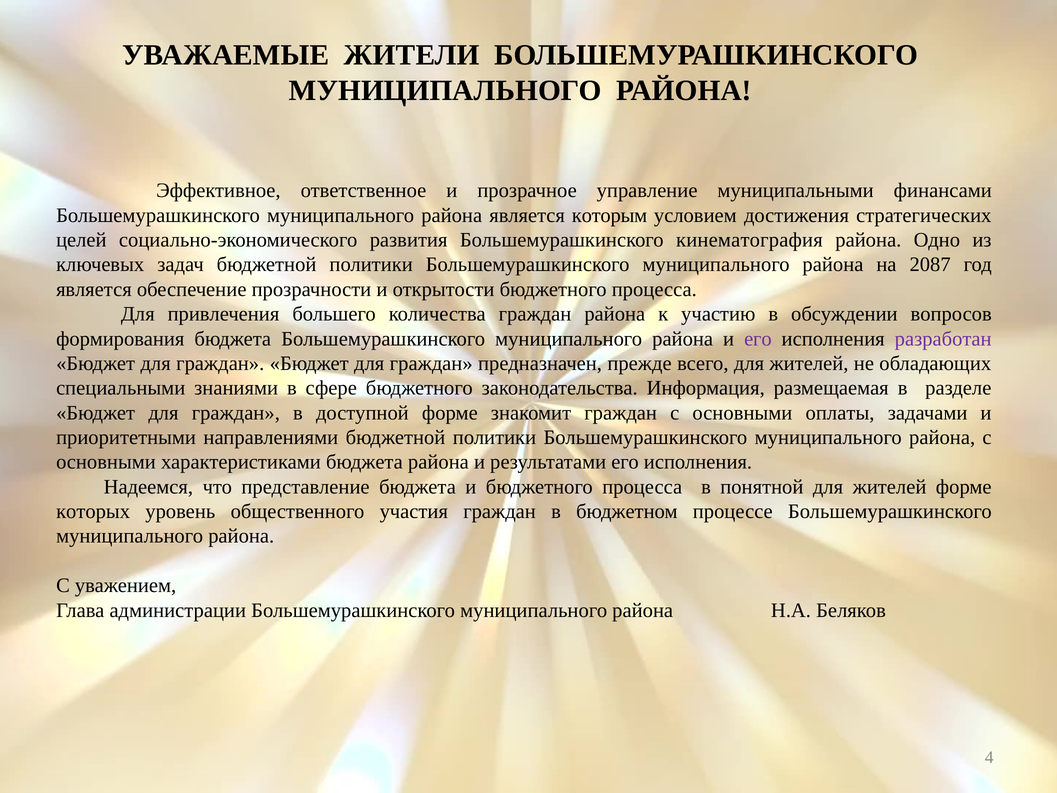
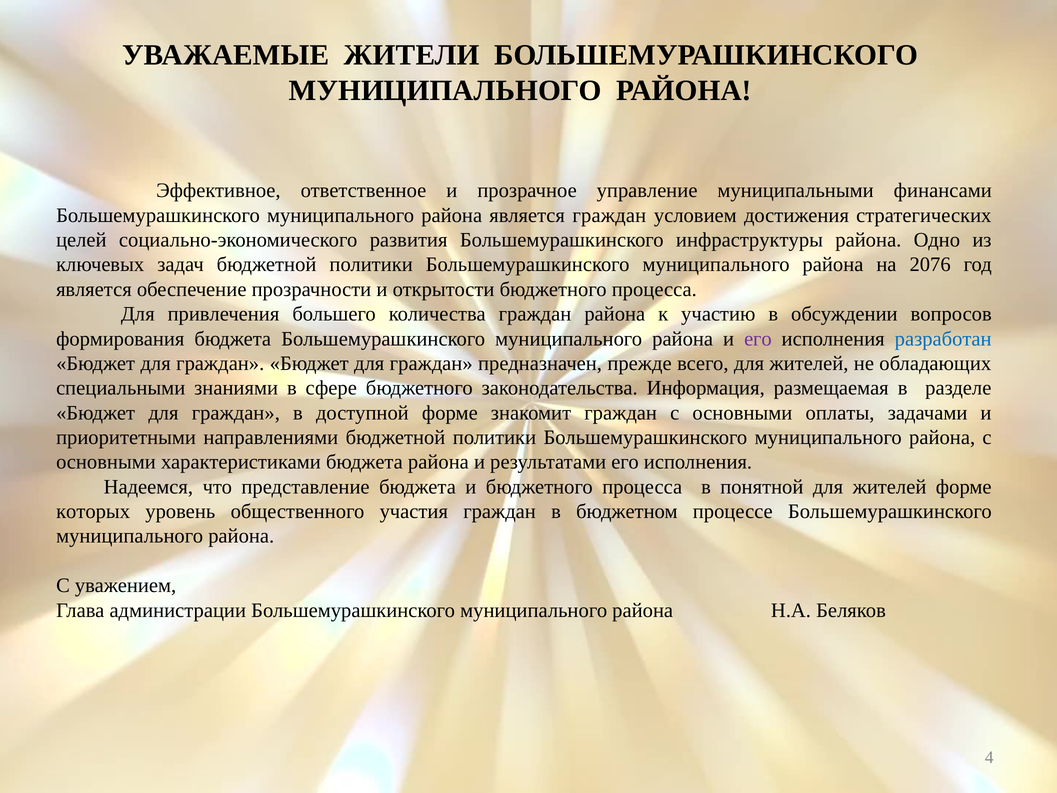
является которым: которым -> граждан
кинематография: кинематография -> инфраструктуры
2087: 2087 -> 2076
разработан colour: purple -> blue
